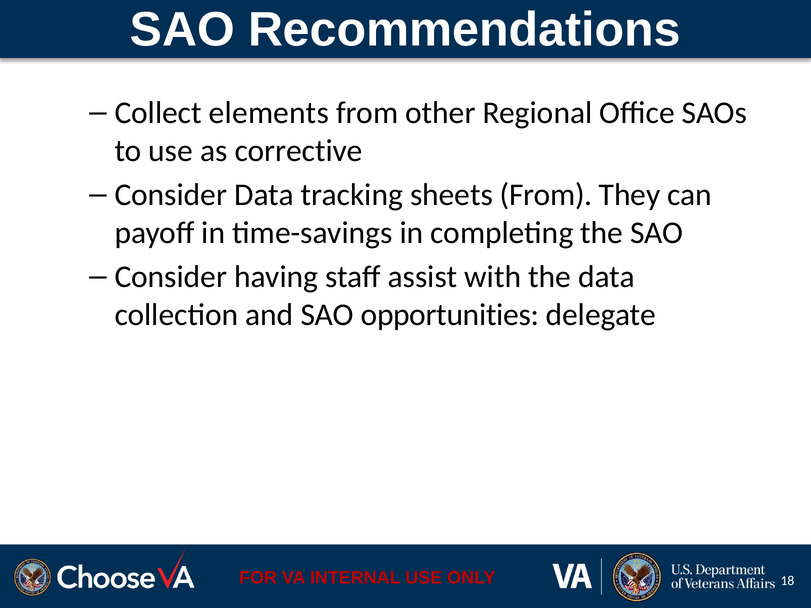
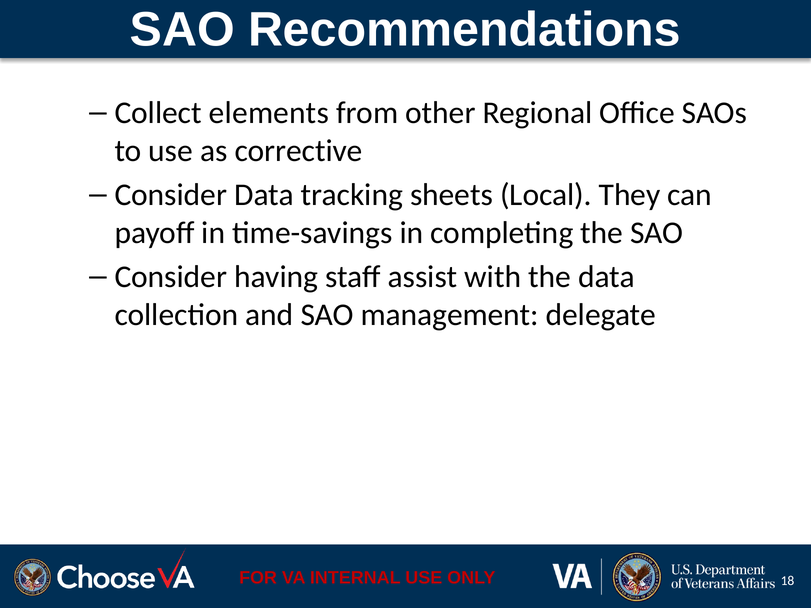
sheets From: From -> Local
opportunities: opportunities -> management
